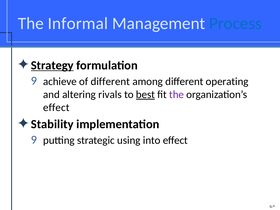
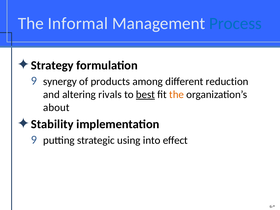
Strategy underline: present -> none
achieve: achieve -> synergy
of different: different -> products
operating: operating -> reduction
the at (177, 95) colour: purple -> orange
effect at (56, 108): effect -> about
